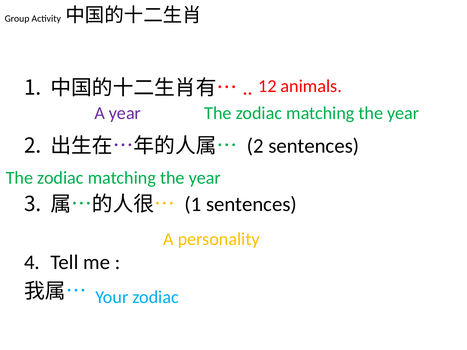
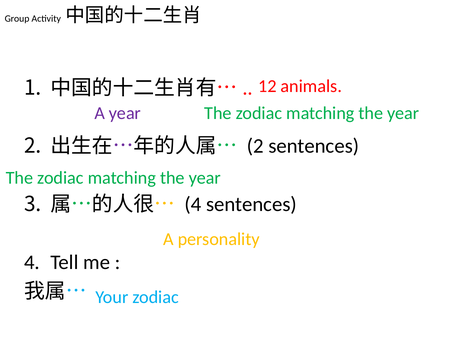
1 at (193, 204): 1 -> 4
